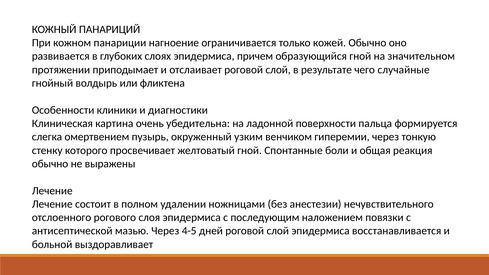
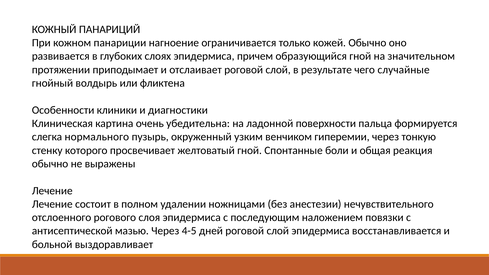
омертвением: омертвением -> нормального
